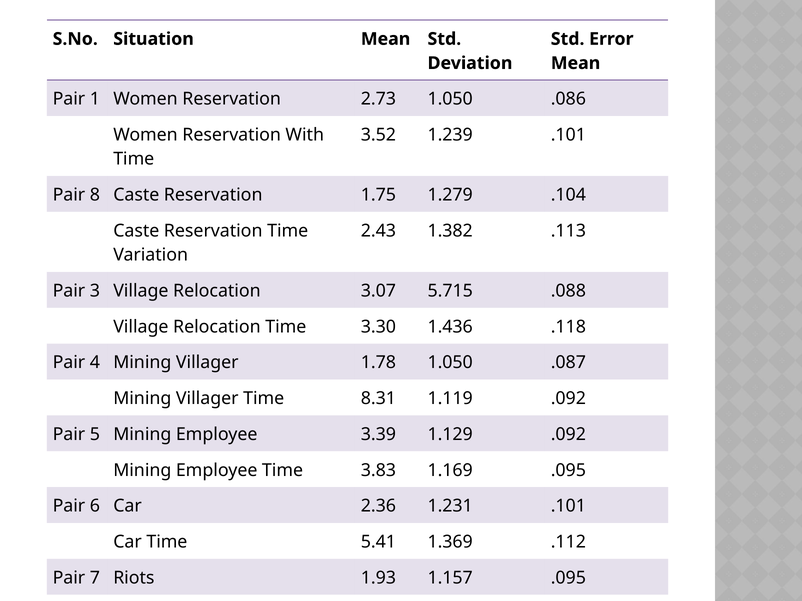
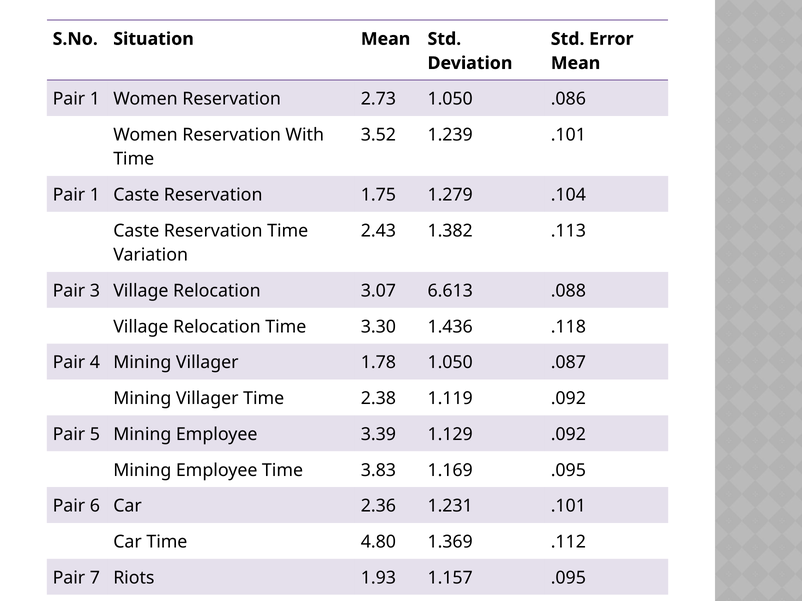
8 at (95, 195): 8 -> 1
5.715: 5.715 -> 6.613
8.31: 8.31 -> 2.38
5.41: 5.41 -> 4.80
